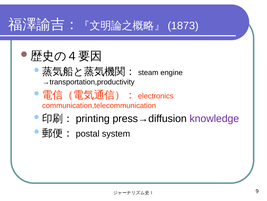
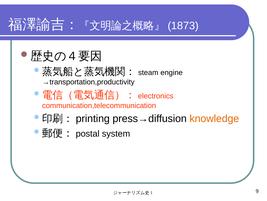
knowledge colour: purple -> orange
